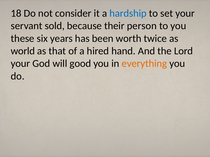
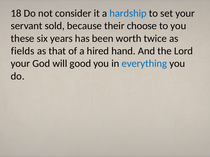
person: person -> choose
world: world -> fields
everything colour: orange -> blue
